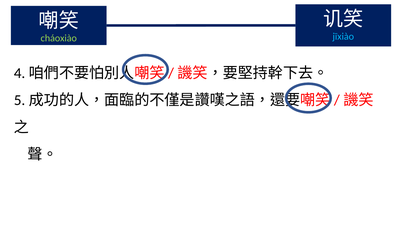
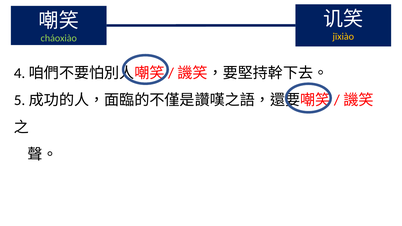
jīxiào colour: light blue -> yellow
